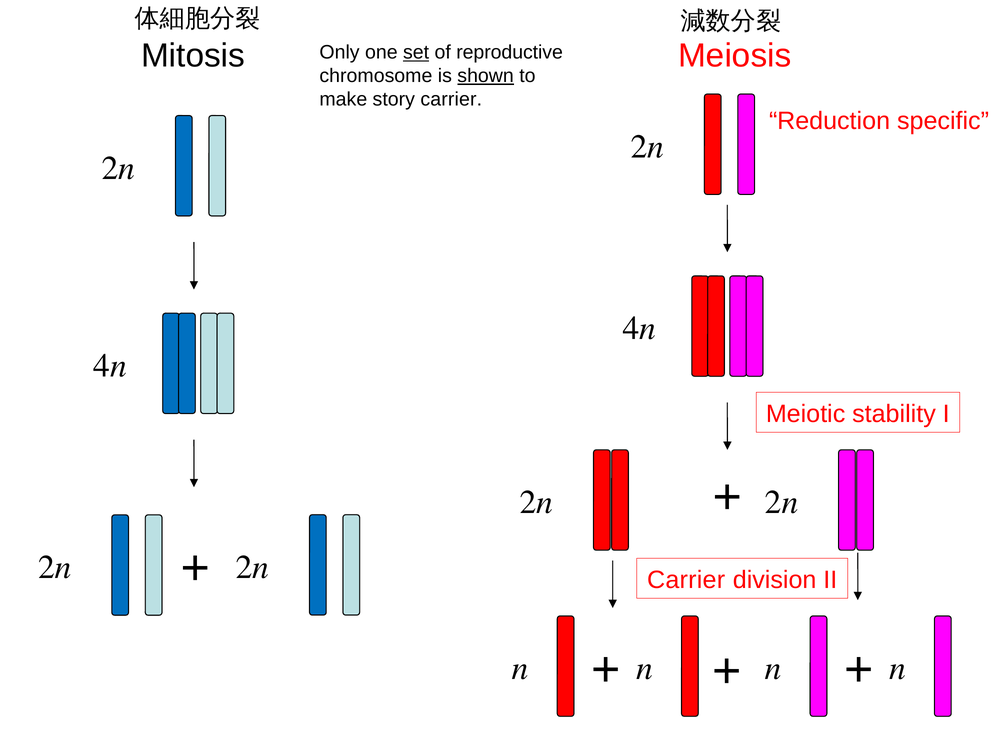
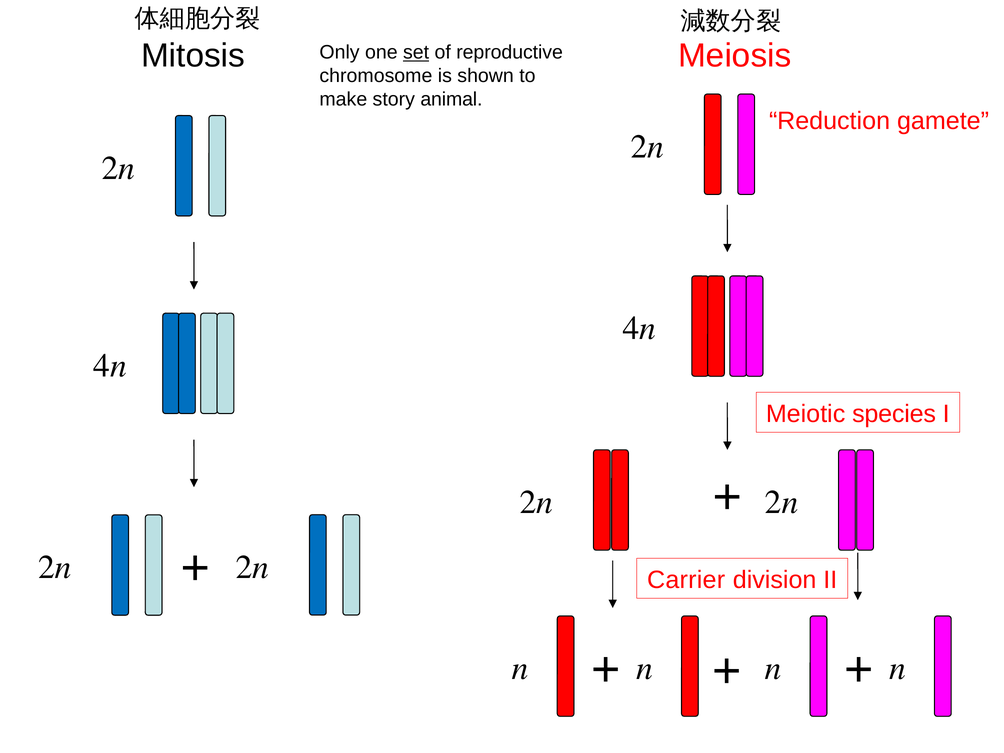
shown underline: present -> none
story carrier: carrier -> animal
specific: specific -> gamete
stability: stability -> species
